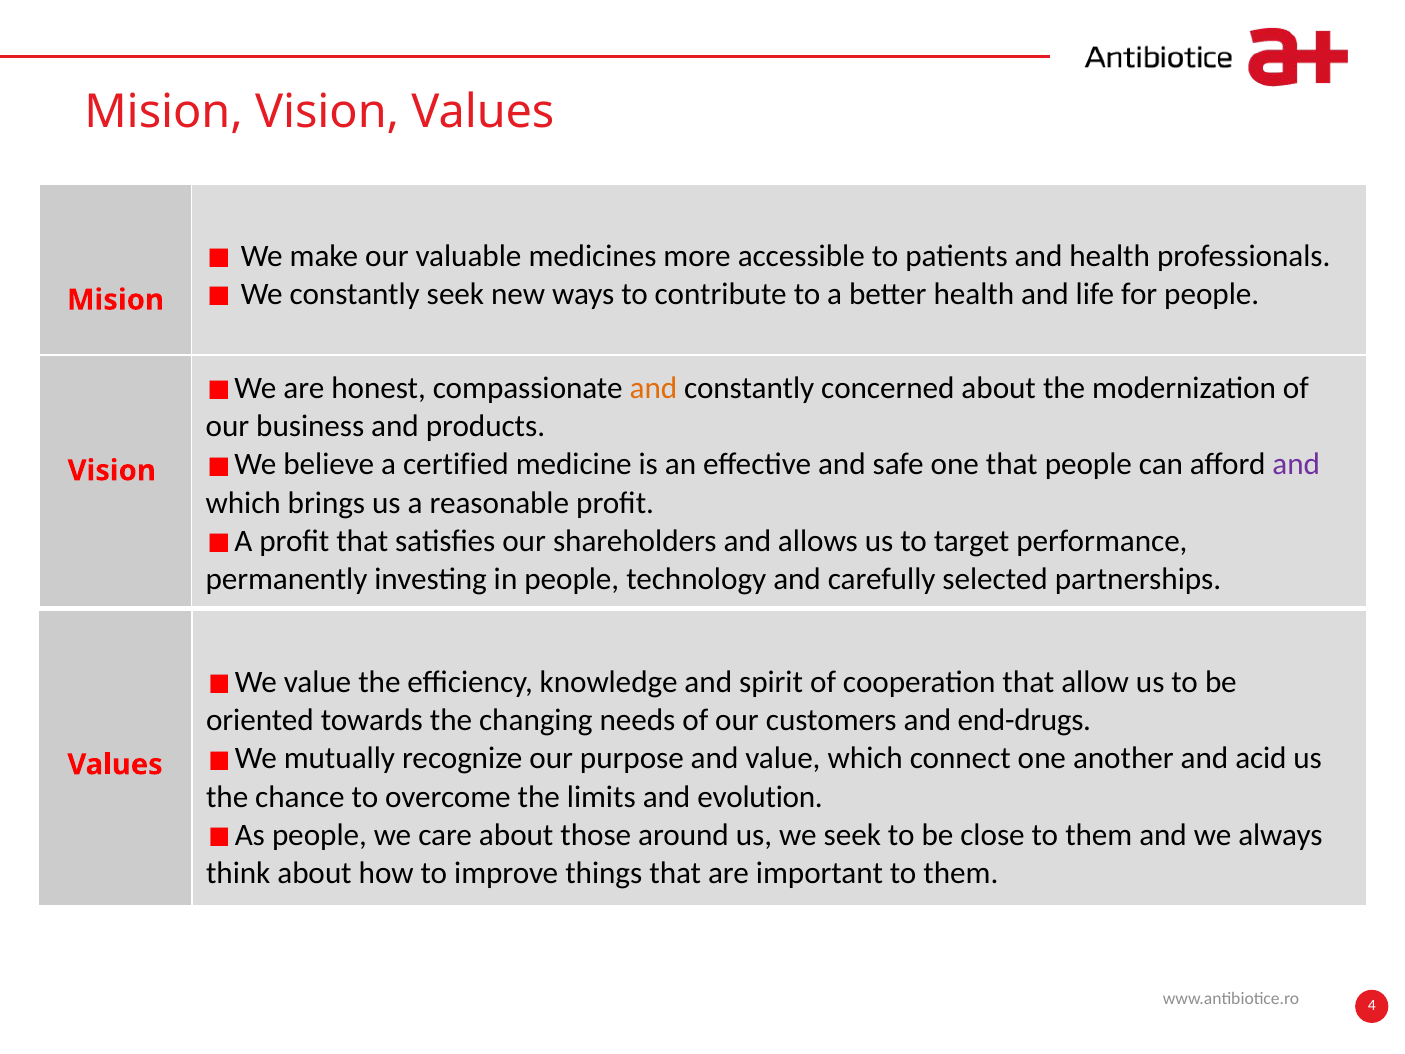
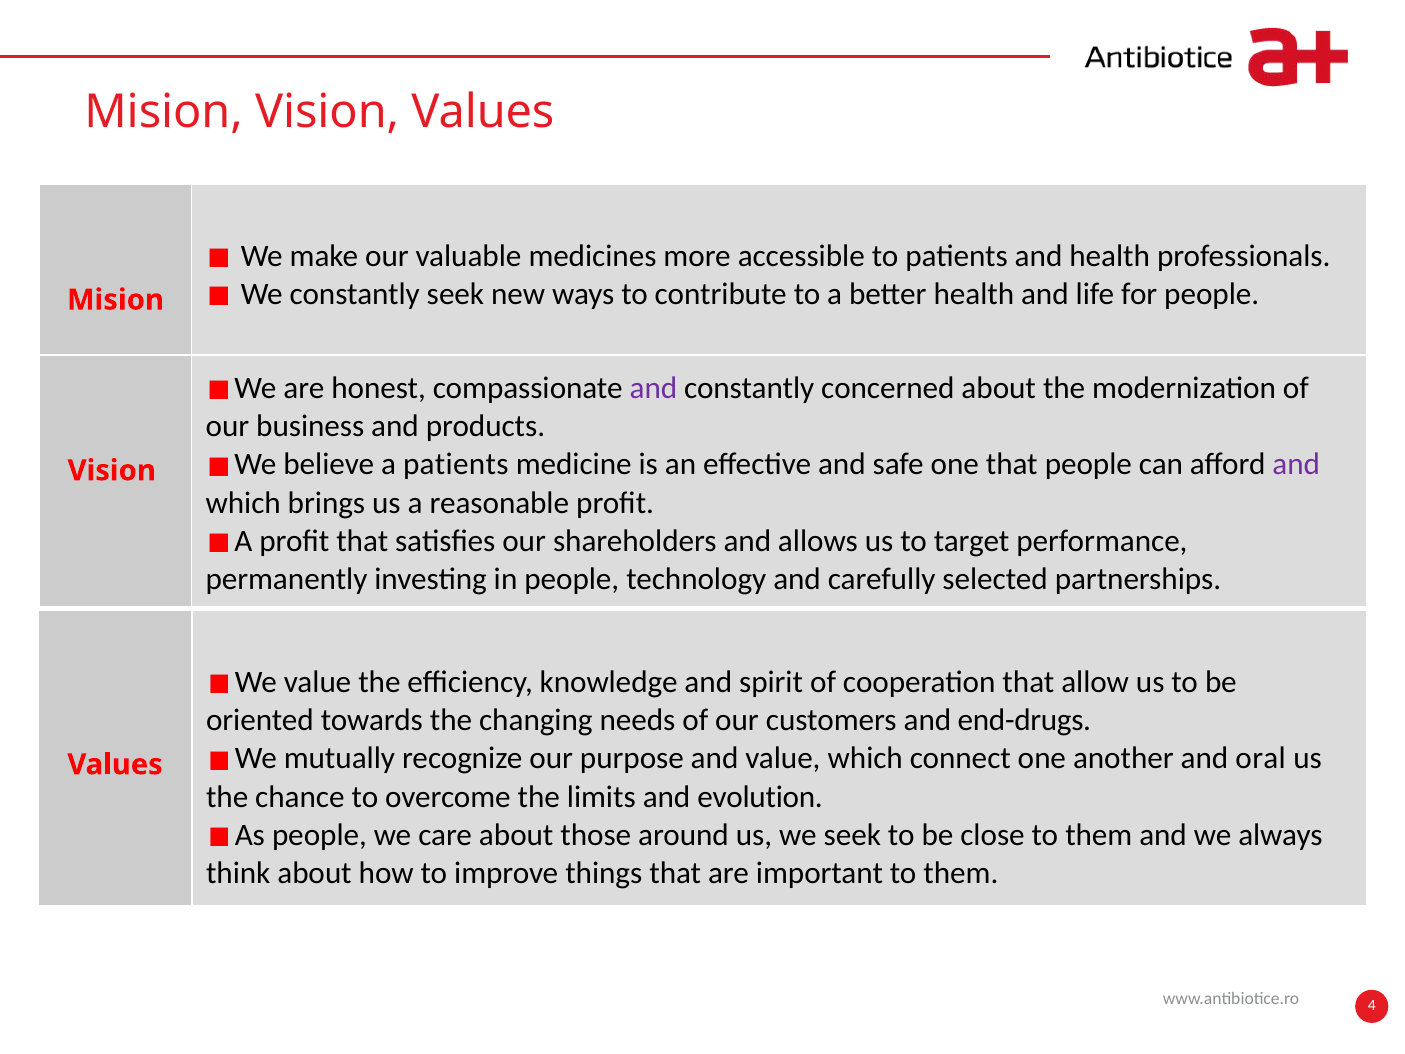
and at (653, 388) colour: orange -> purple
a certified: certified -> patients
acid: acid -> oral
